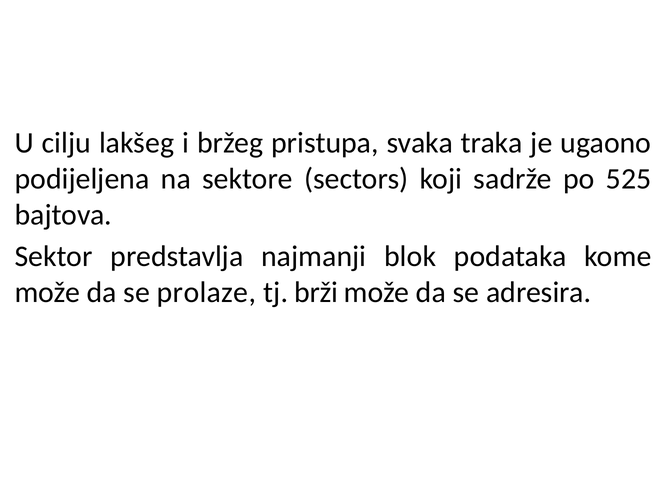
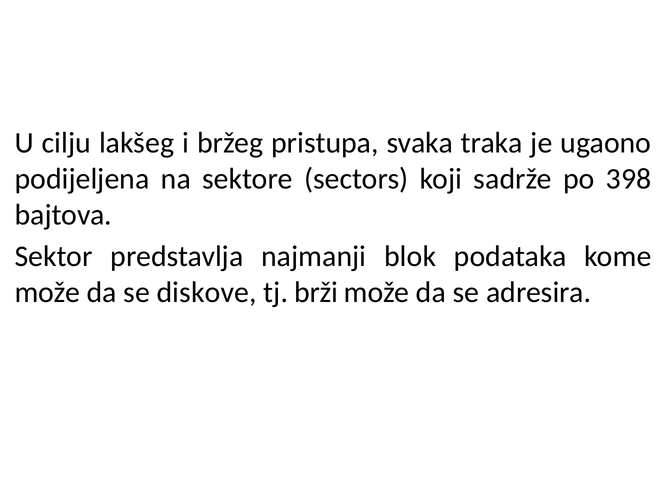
525: 525 -> 398
prolaze: prolaze -> diskove
